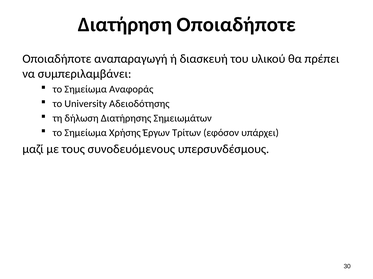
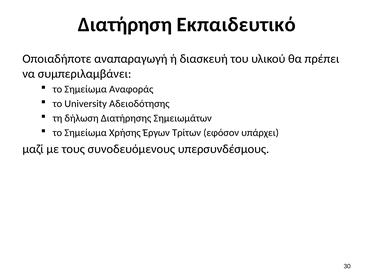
Διατήρηση Οποιαδήποτε: Οποιαδήποτε -> Εκπαιδευτικό
